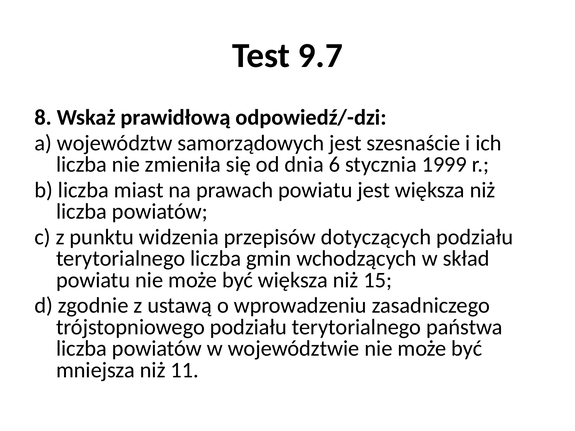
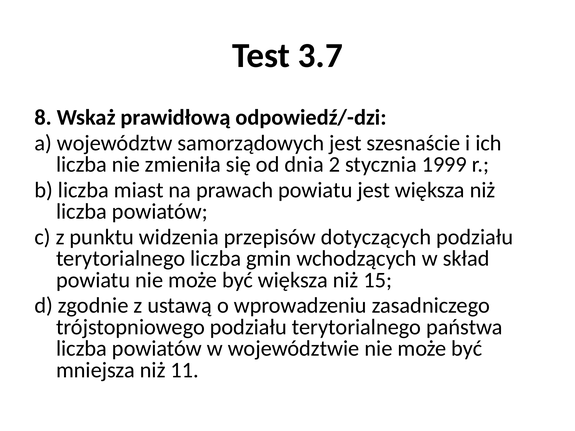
9.7: 9.7 -> 3.7
6: 6 -> 2
